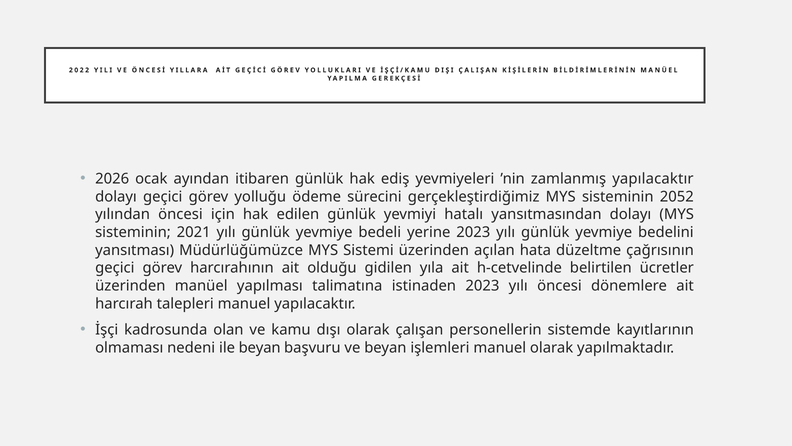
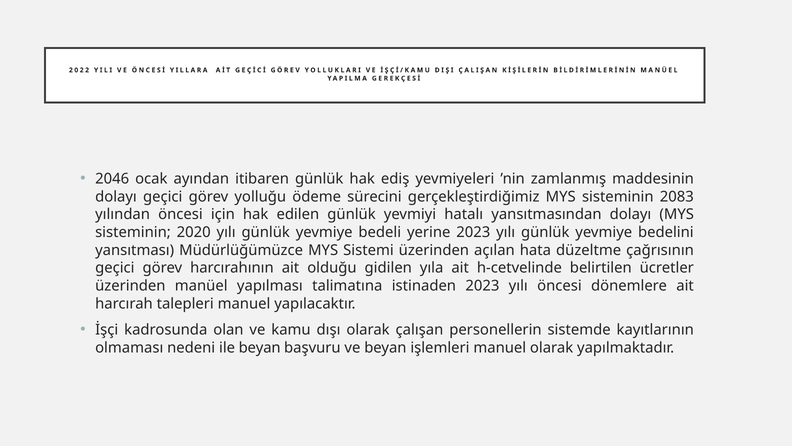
2026: 2026 -> 2046
zamlanmış yapılacaktır: yapılacaktır -> maddesinin
2052: 2052 -> 2083
2021: 2021 -> 2020
